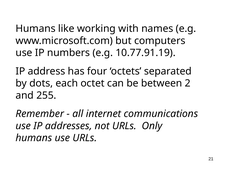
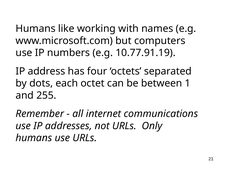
2: 2 -> 1
